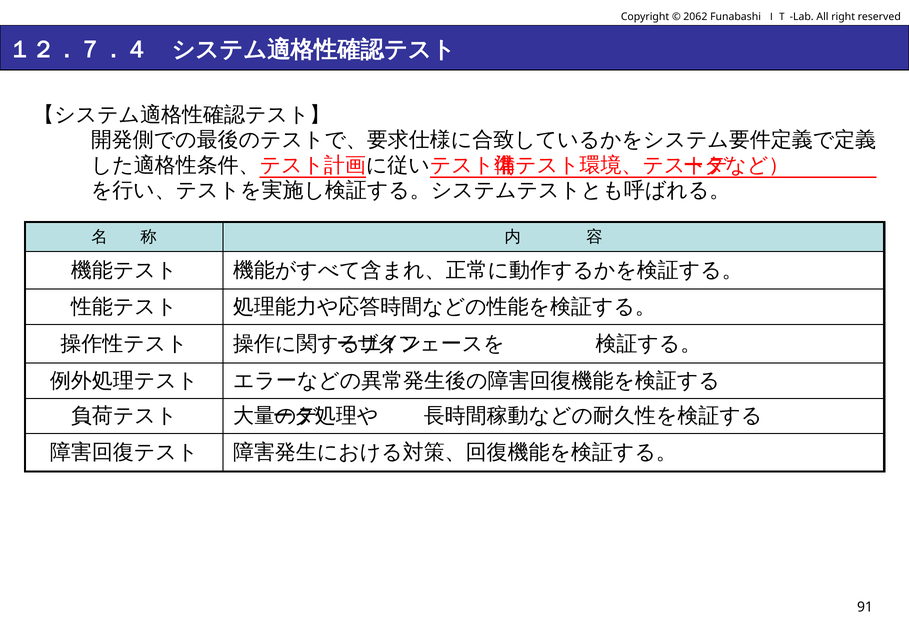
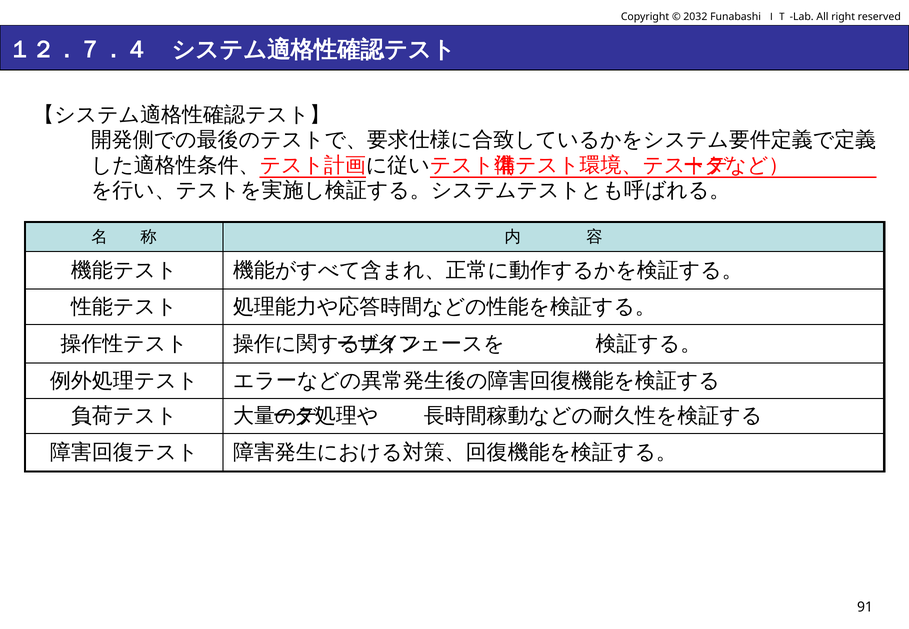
2062: 2062 -> 2032
